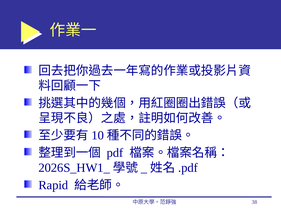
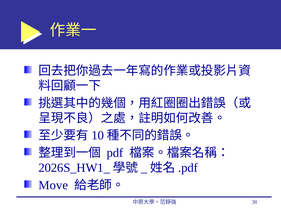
Rapid: Rapid -> Move
